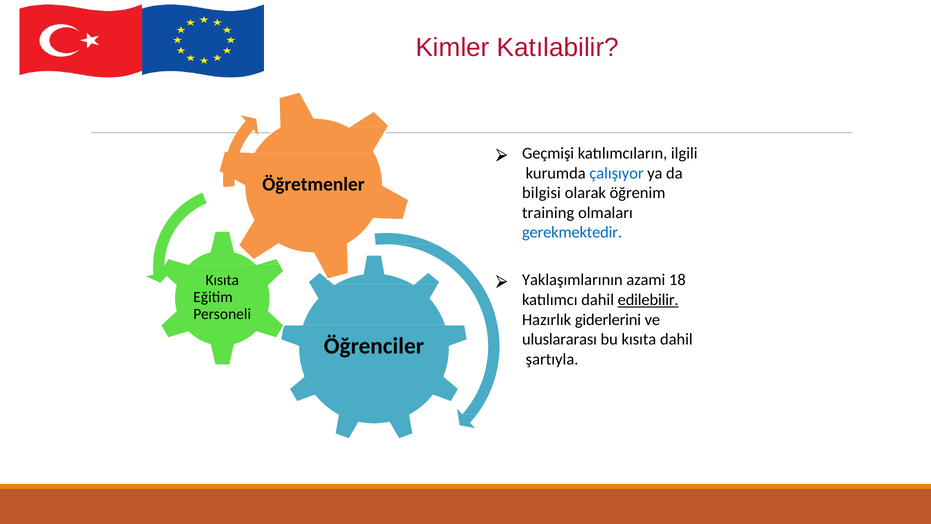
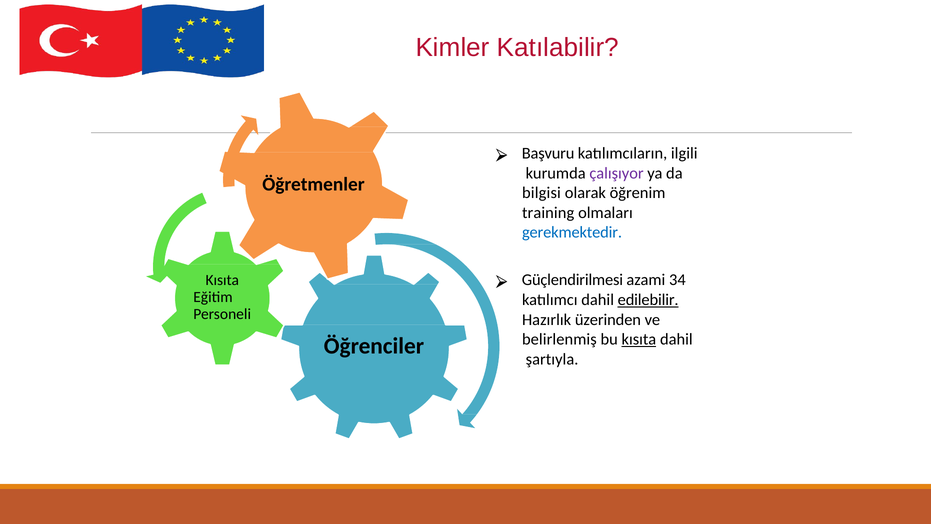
Geçmişi: Geçmişi -> Başvuru
çalışıyor colour: blue -> purple
Yaklaşımlarının: Yaklaşımlarının -> Güçlendirilmesi
18: 18 -> 34
giderlerini: giderlerini -> üzerinden
uluslararası: uluslararası -> belirlenmiş
kısıta at (639, 339) underline: none -> present
